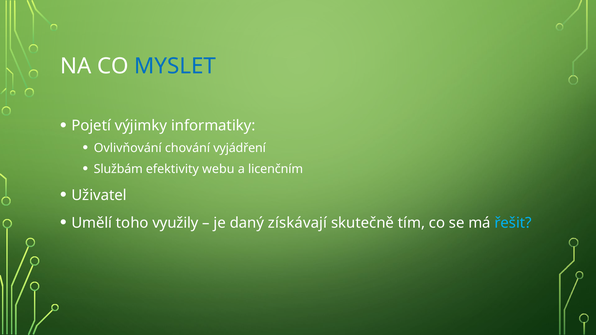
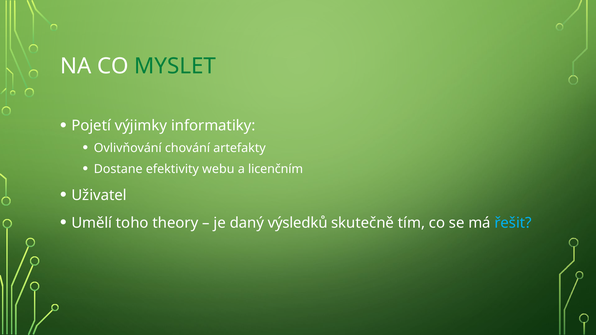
MYSLET colour: blue -> green
vyjádření: vyjádření -> artefakty
Službám: Službám -> Dostane
využily: využily -> theory
získávají: získávají -> výsledků
